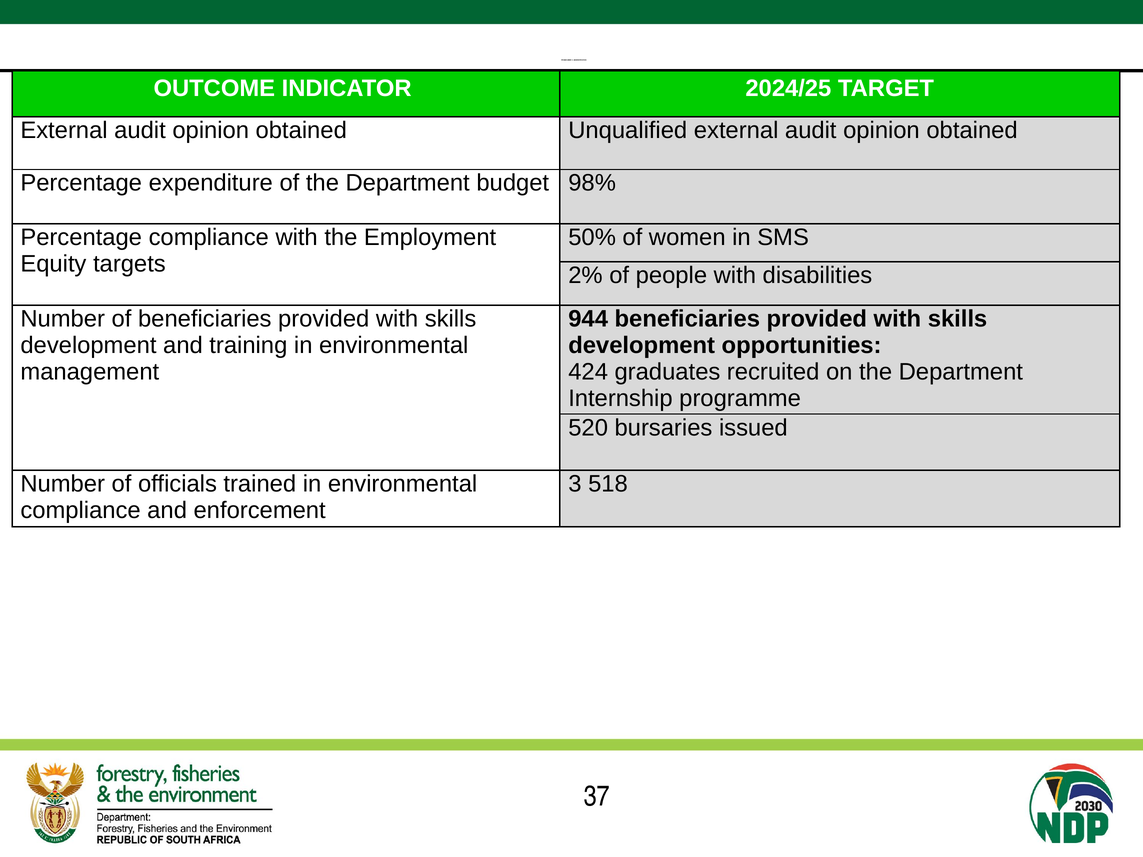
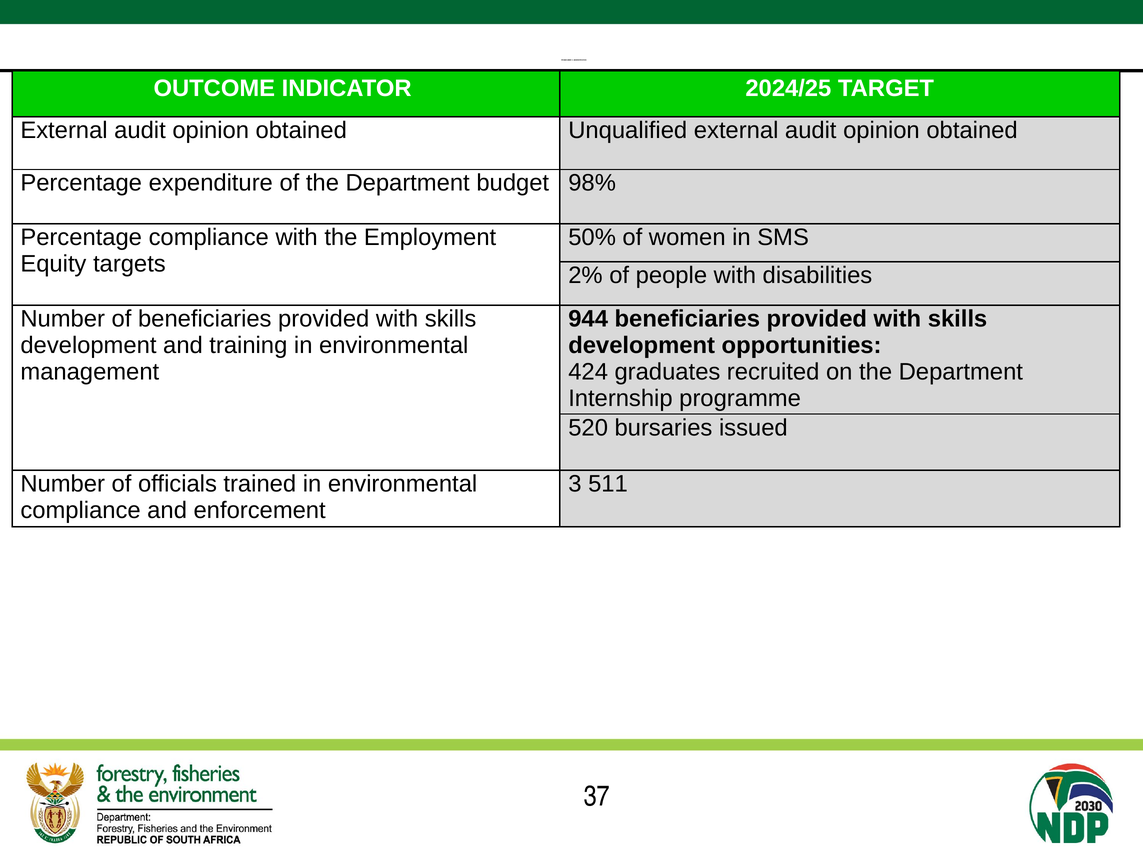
518: 518 -> 511
